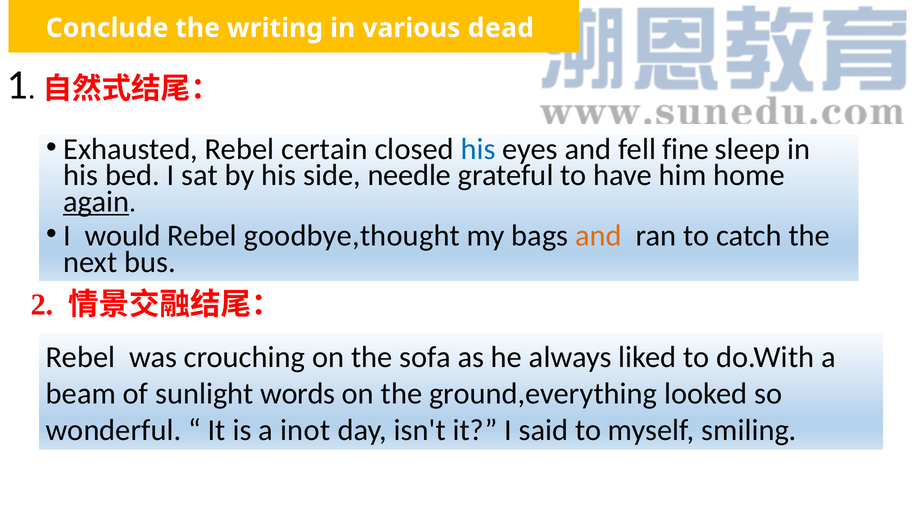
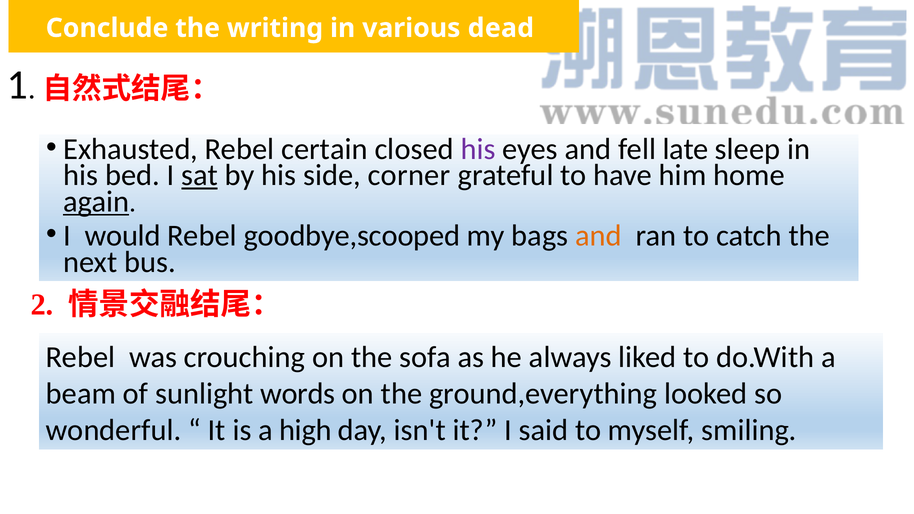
his at (478, 149) colour: blue -> purple
fine: fine -> late
sat underline: none -> present
needle: needle -> corner
goodbye,thought: goodbye,thought -> goodbye,scooped
inot: inot -> high
